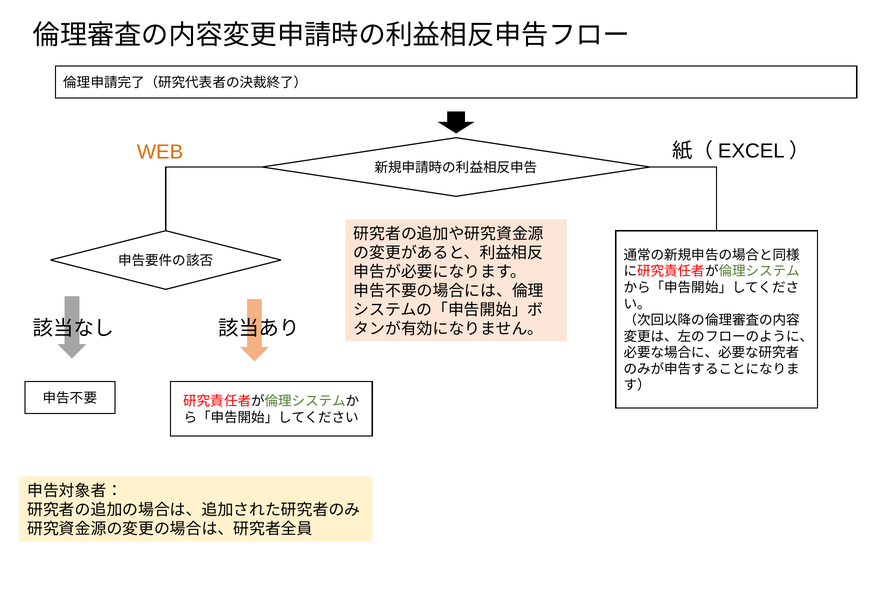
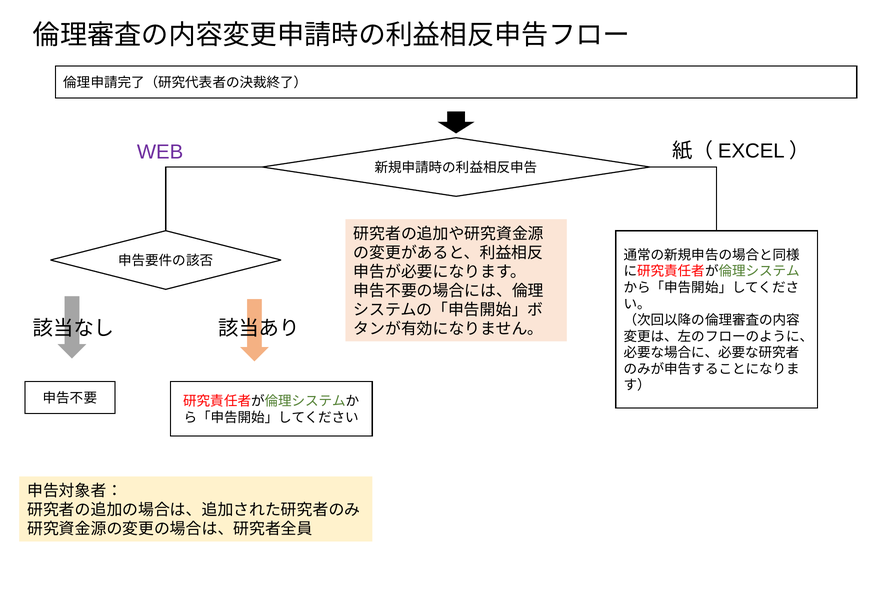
WEB colour: orange -> purple
